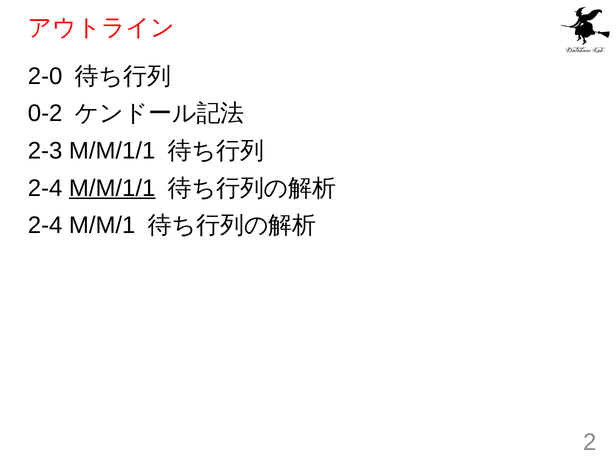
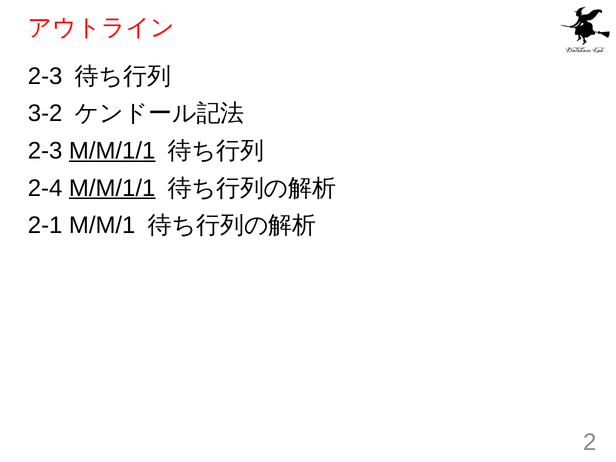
2-0 at (45, 76): 2-0 -> 2-3
0-2: 0-2 -> 3-2
M/M/1/1 at (112, 151) underline: none -> present
2-4 at (45, 225): 2-4 -> 2-1
